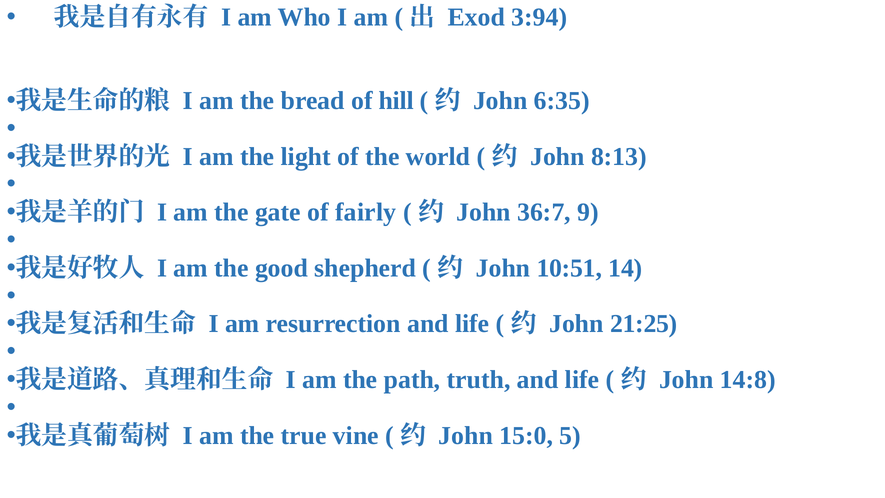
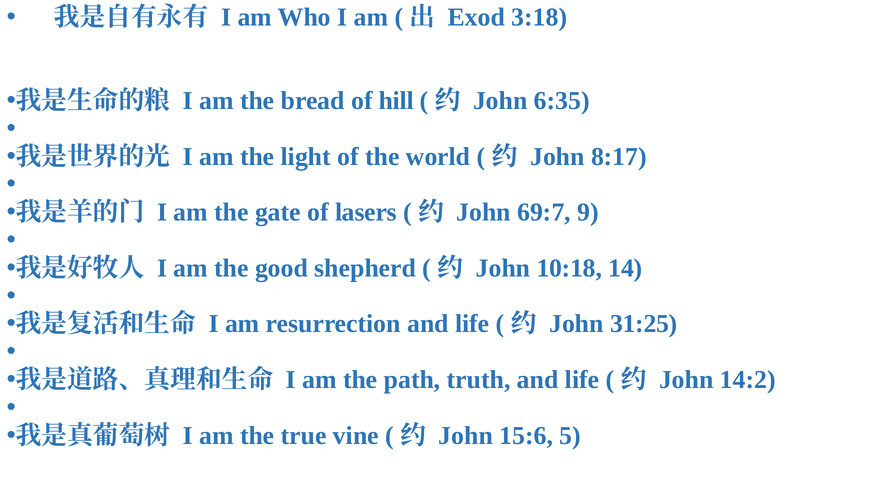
3:94: 3:94 -> 3:18
8:13: 8:13 -> 8:17
fairly: fairly -> lasers
36:7: 36:7 -> 69:7
10:51: 10:51 -> 10:18
21:25: 21:25 -> 31:25
14:8: 14:8 -> 14:2
15:0: 15:0 -> 15:6
